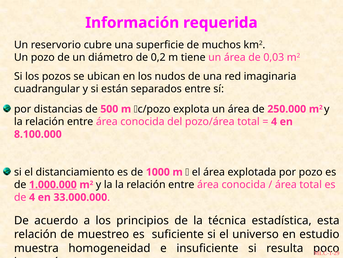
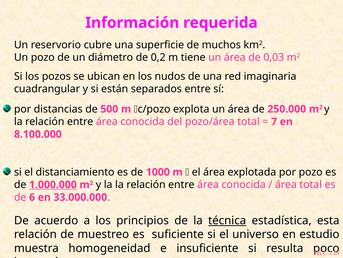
4 at (274, 121): 4 -> 7
de 4: 4 -> 6
técnica underline: none -> present
